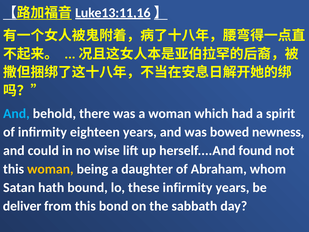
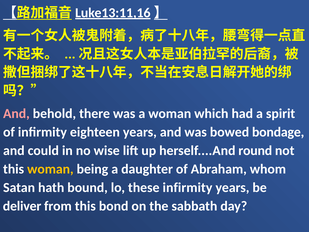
And at (16, 114) colour: light blue -> pink
newness: newness -> bondage
found: found -> round
